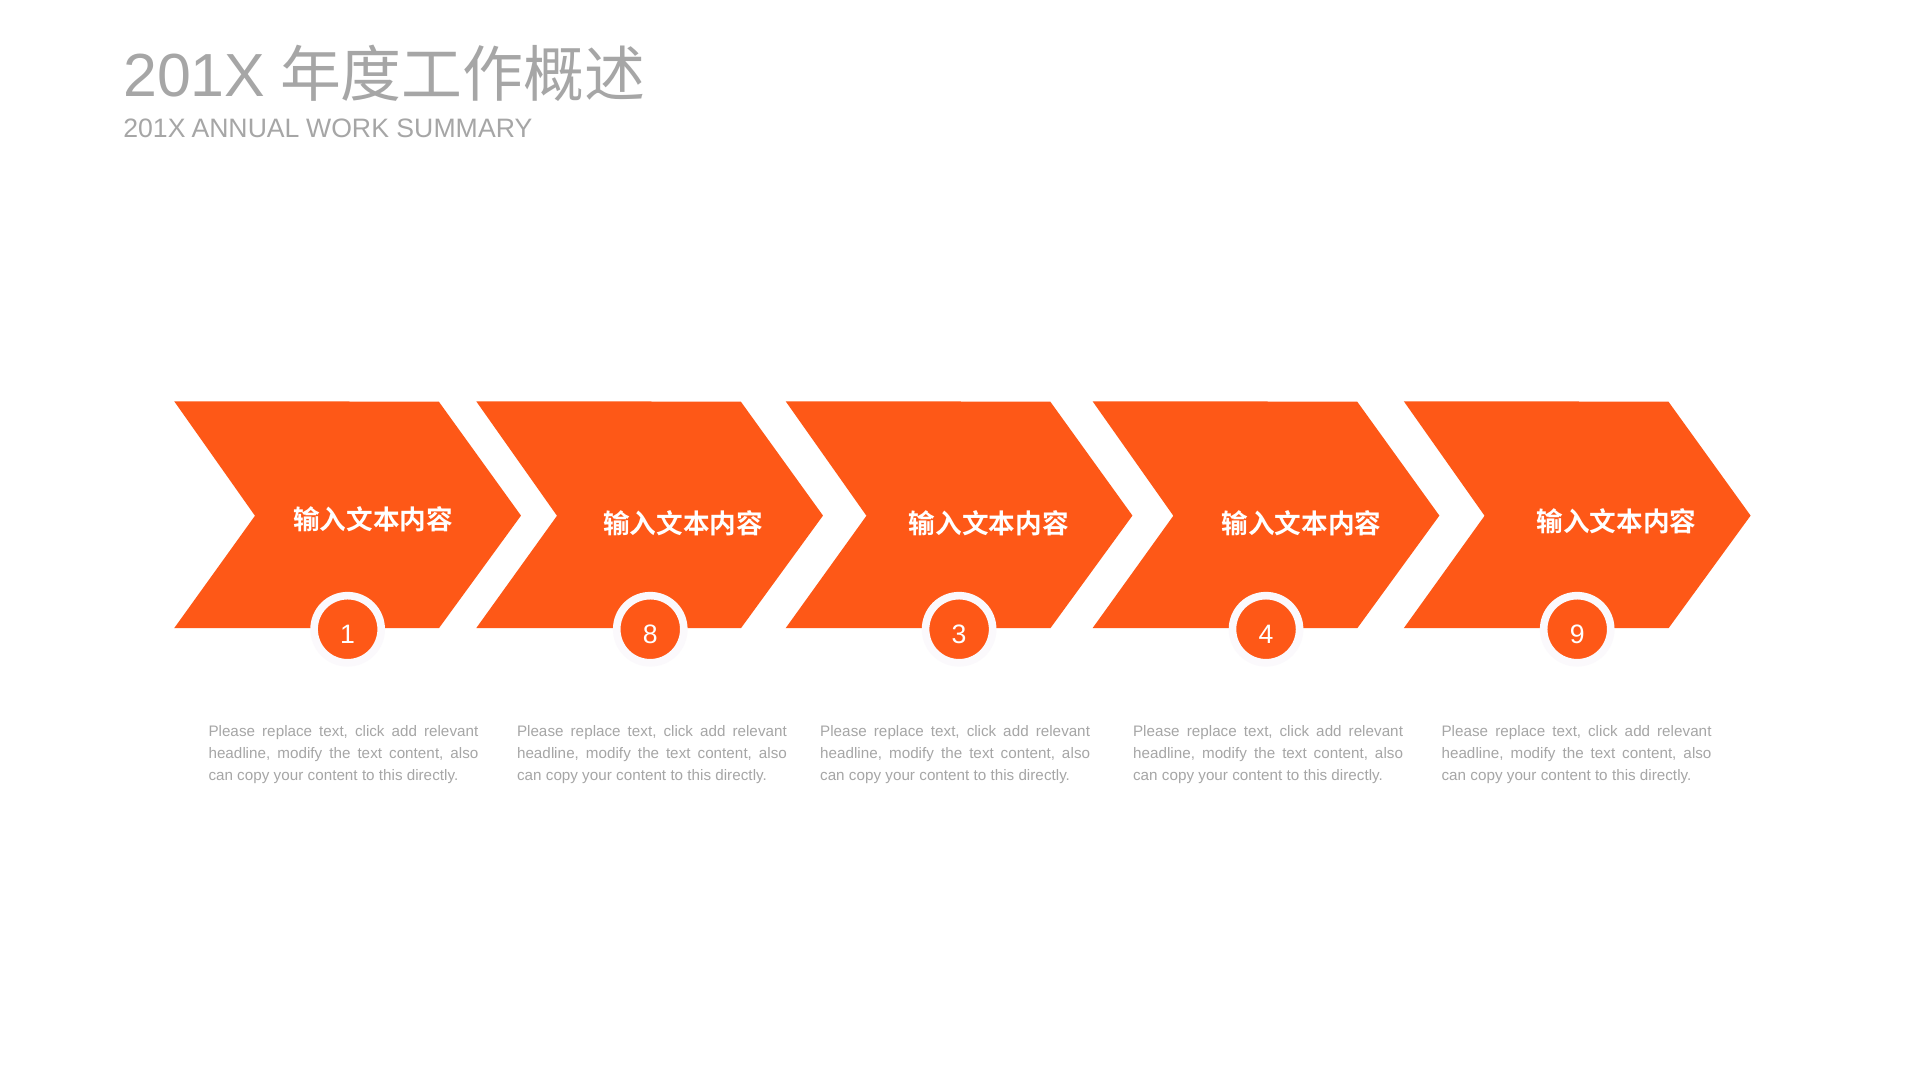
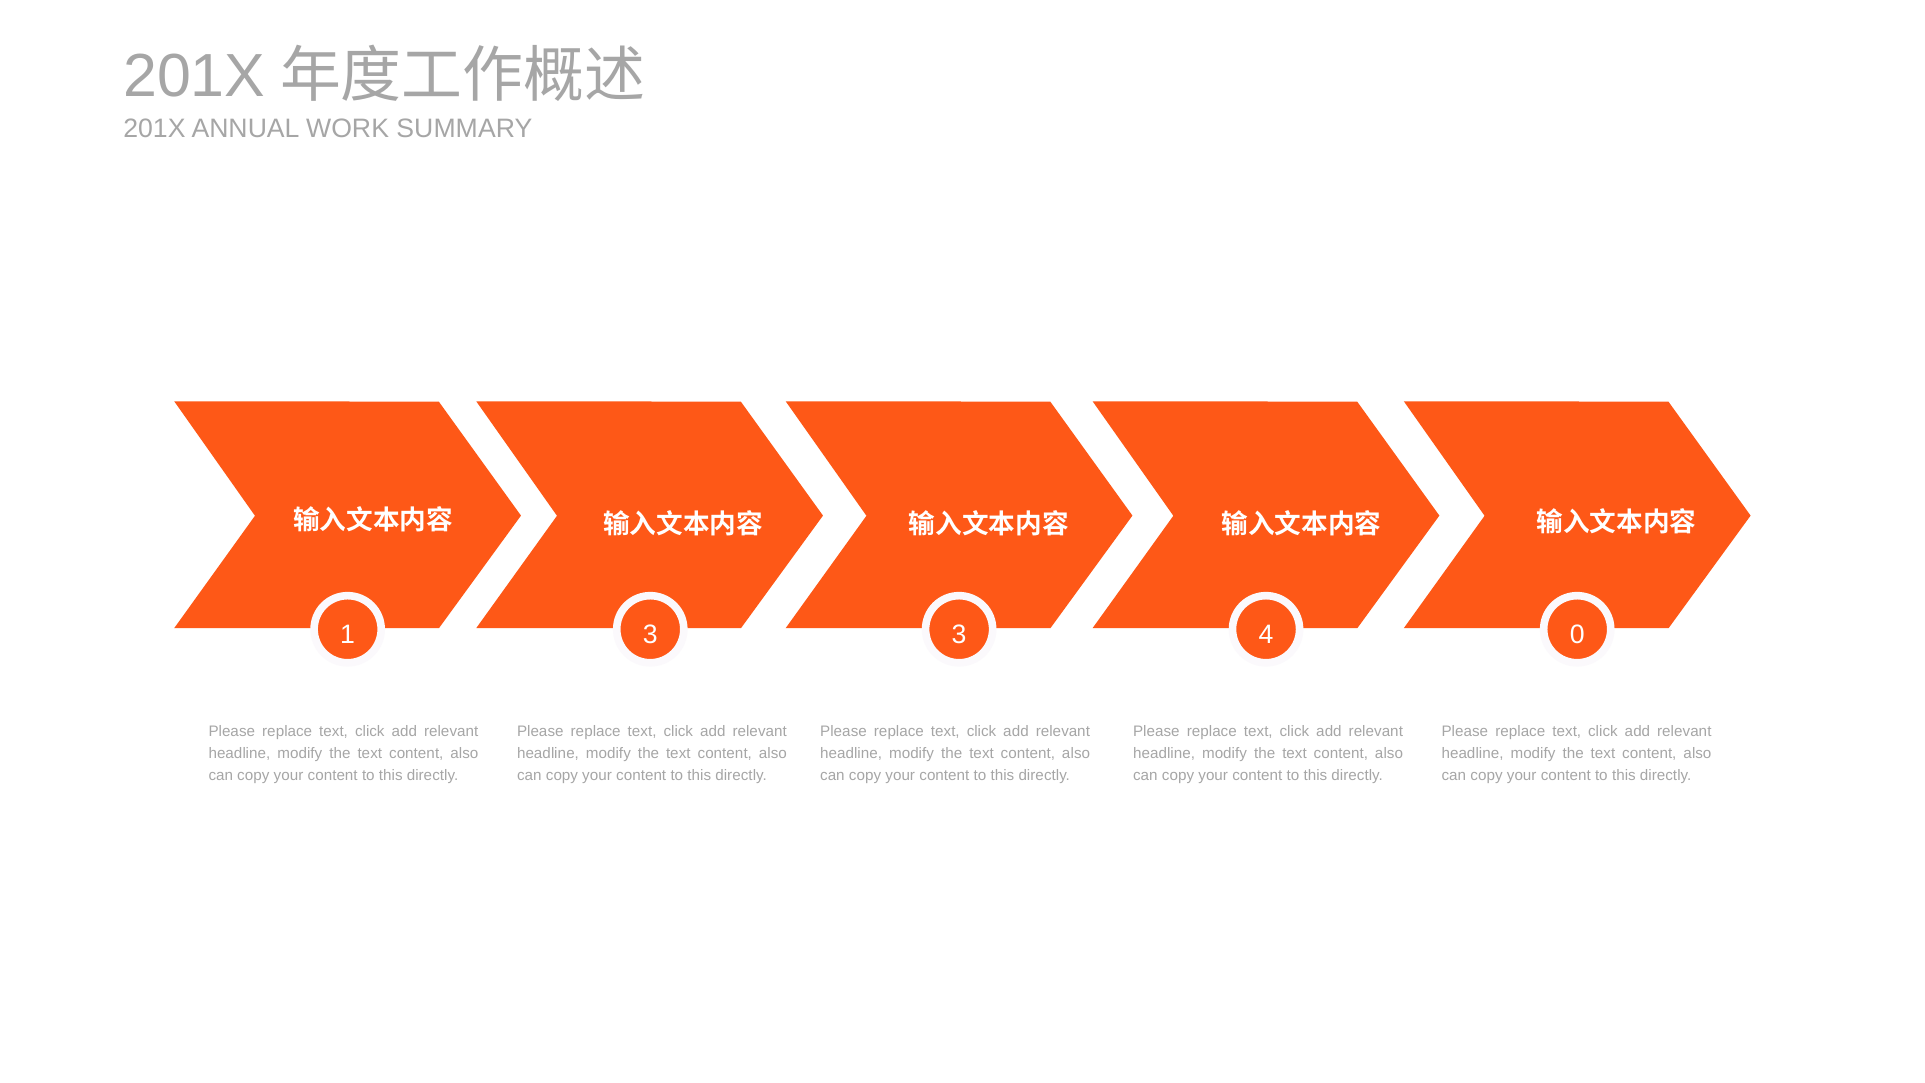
1 8: 8 -> 3
9: 9 -> 0
